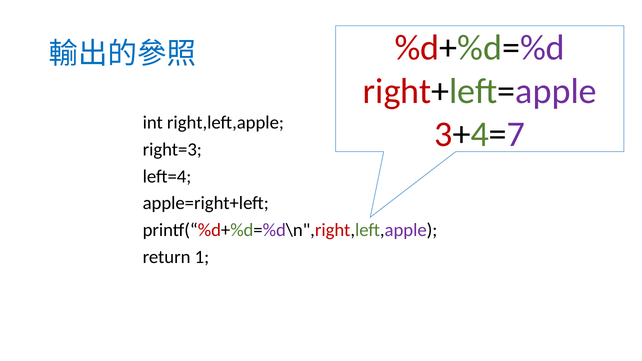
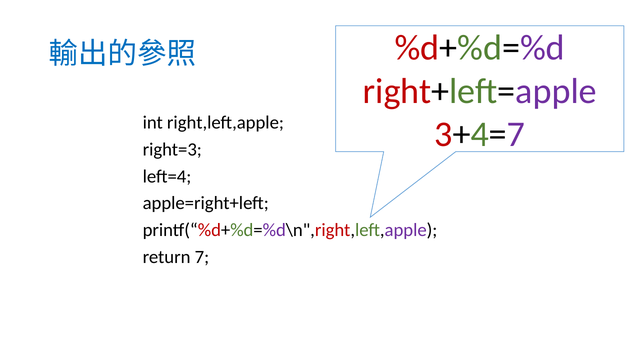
1: 1 -> 7
